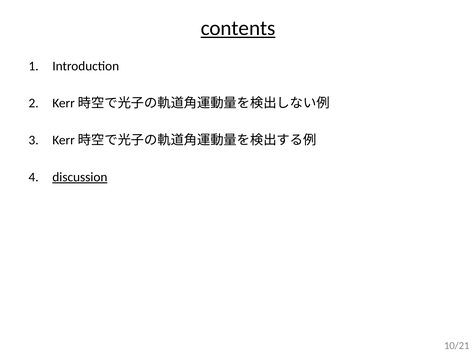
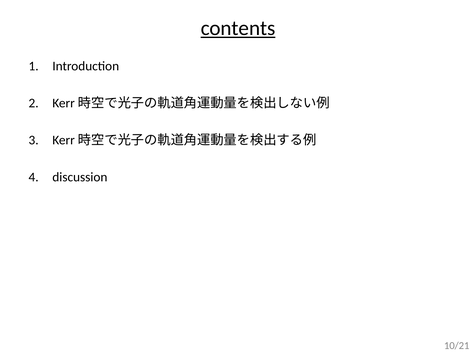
discussion underline: present -> none
